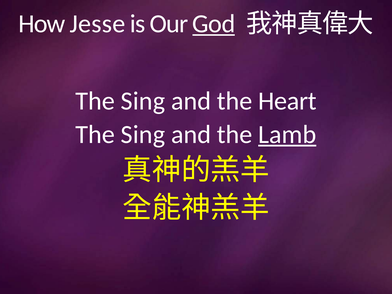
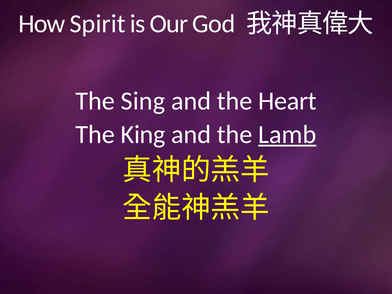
Jesse: Jesse -> Spirit
God underline: present -> none
Sing at (143, 134): Sing -> King
